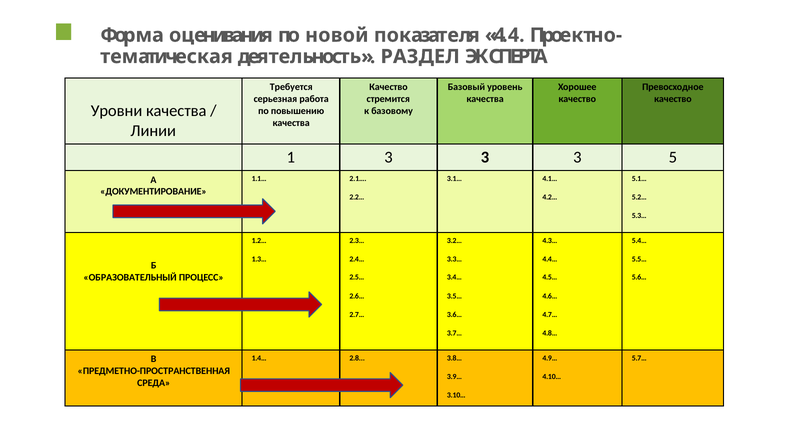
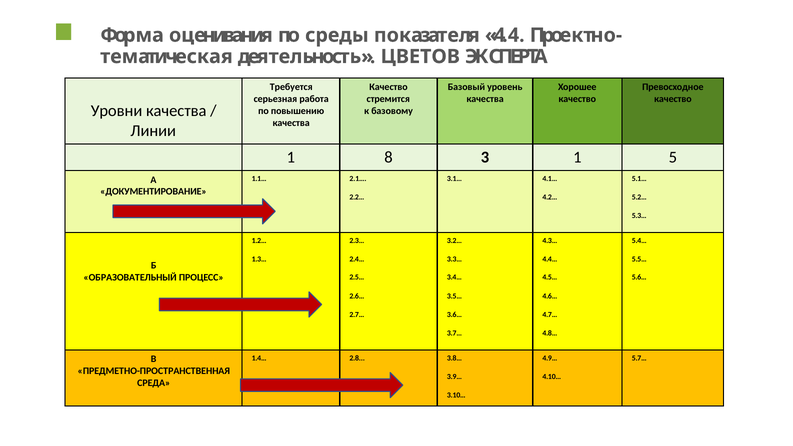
новой: новой -> среды
РАЗДЕЛ: РАЗДЕЛ -> ЦВЕТОВ
1 3: 3 -> 8
3 at (577, 157): 3 -> 1
